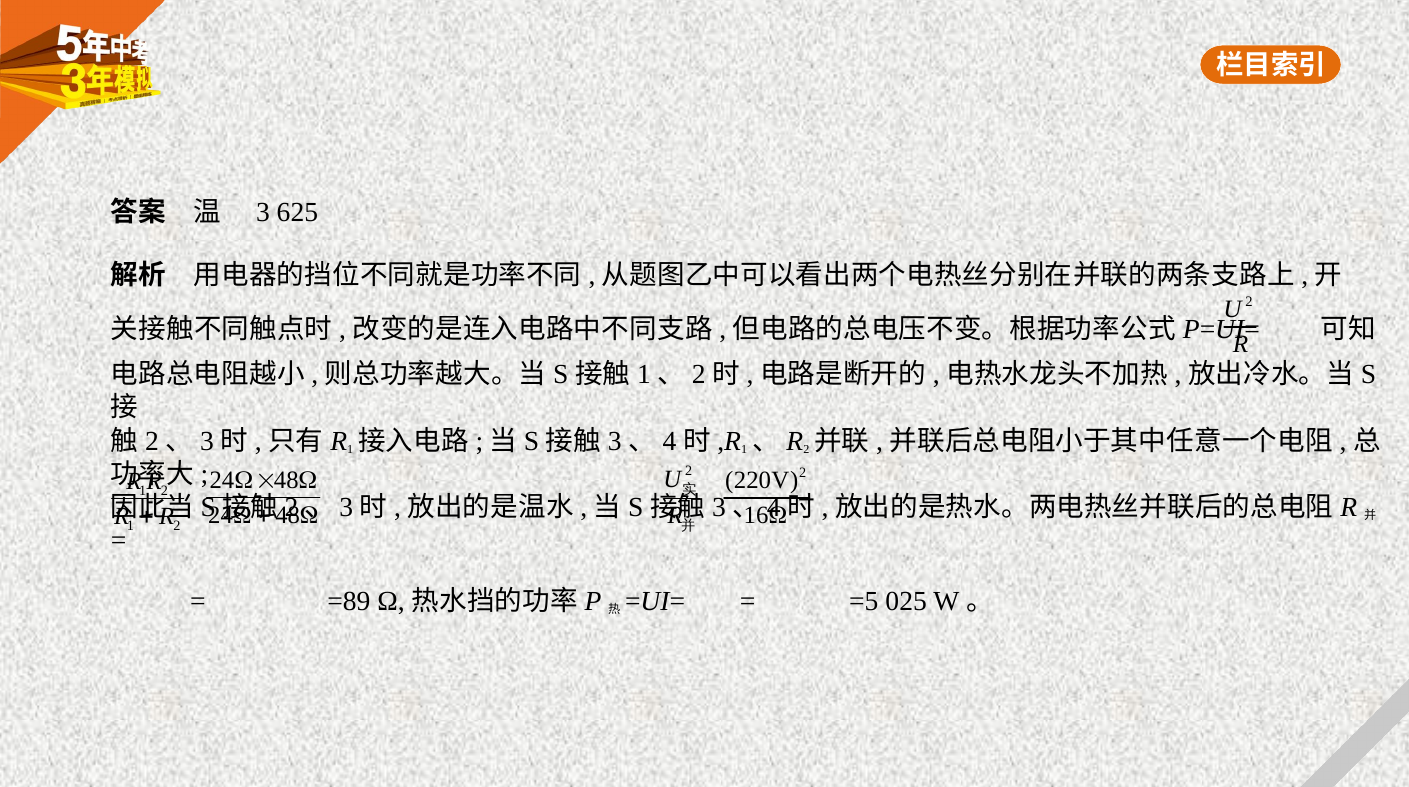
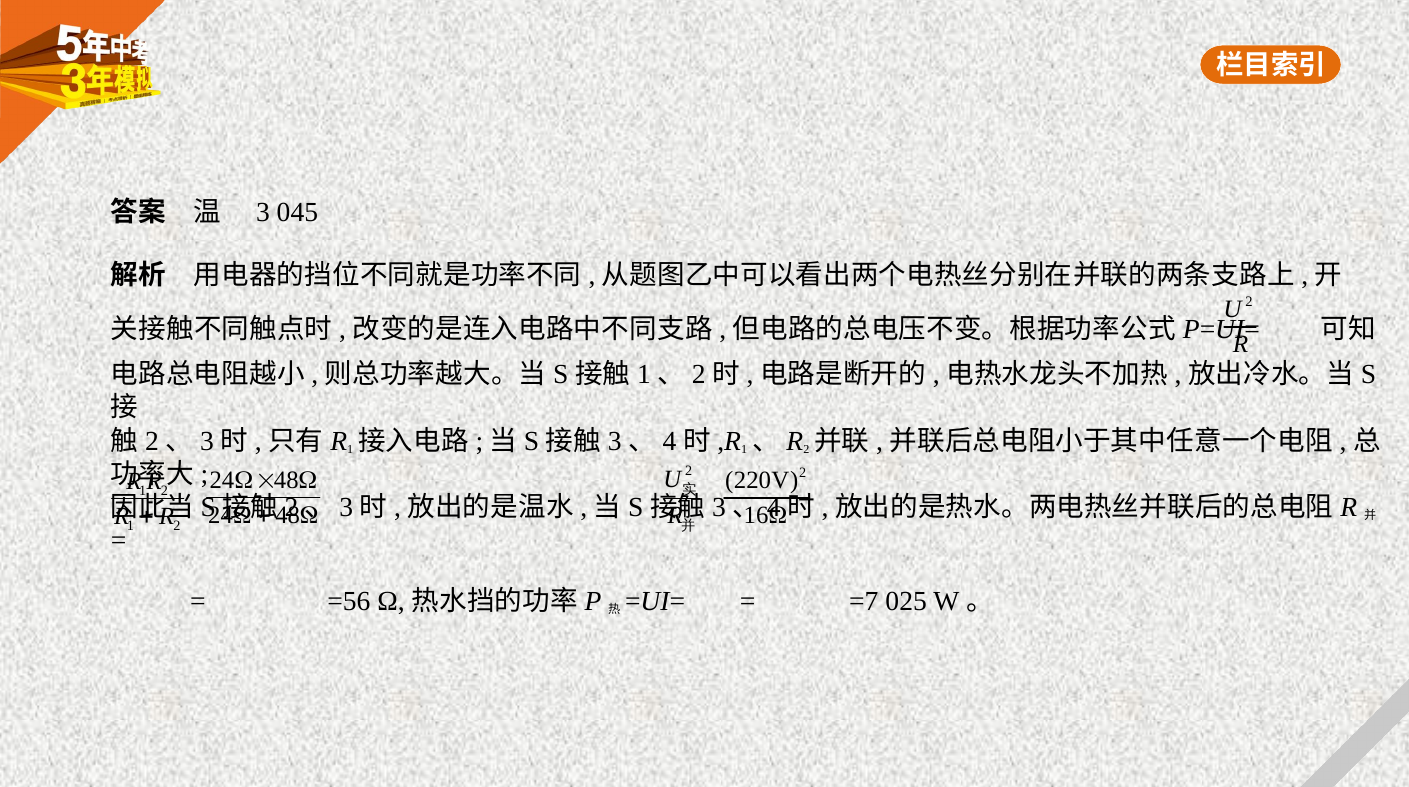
625: 625 -> 045
=89: =89 -> =56
=5: =5 -> =7
